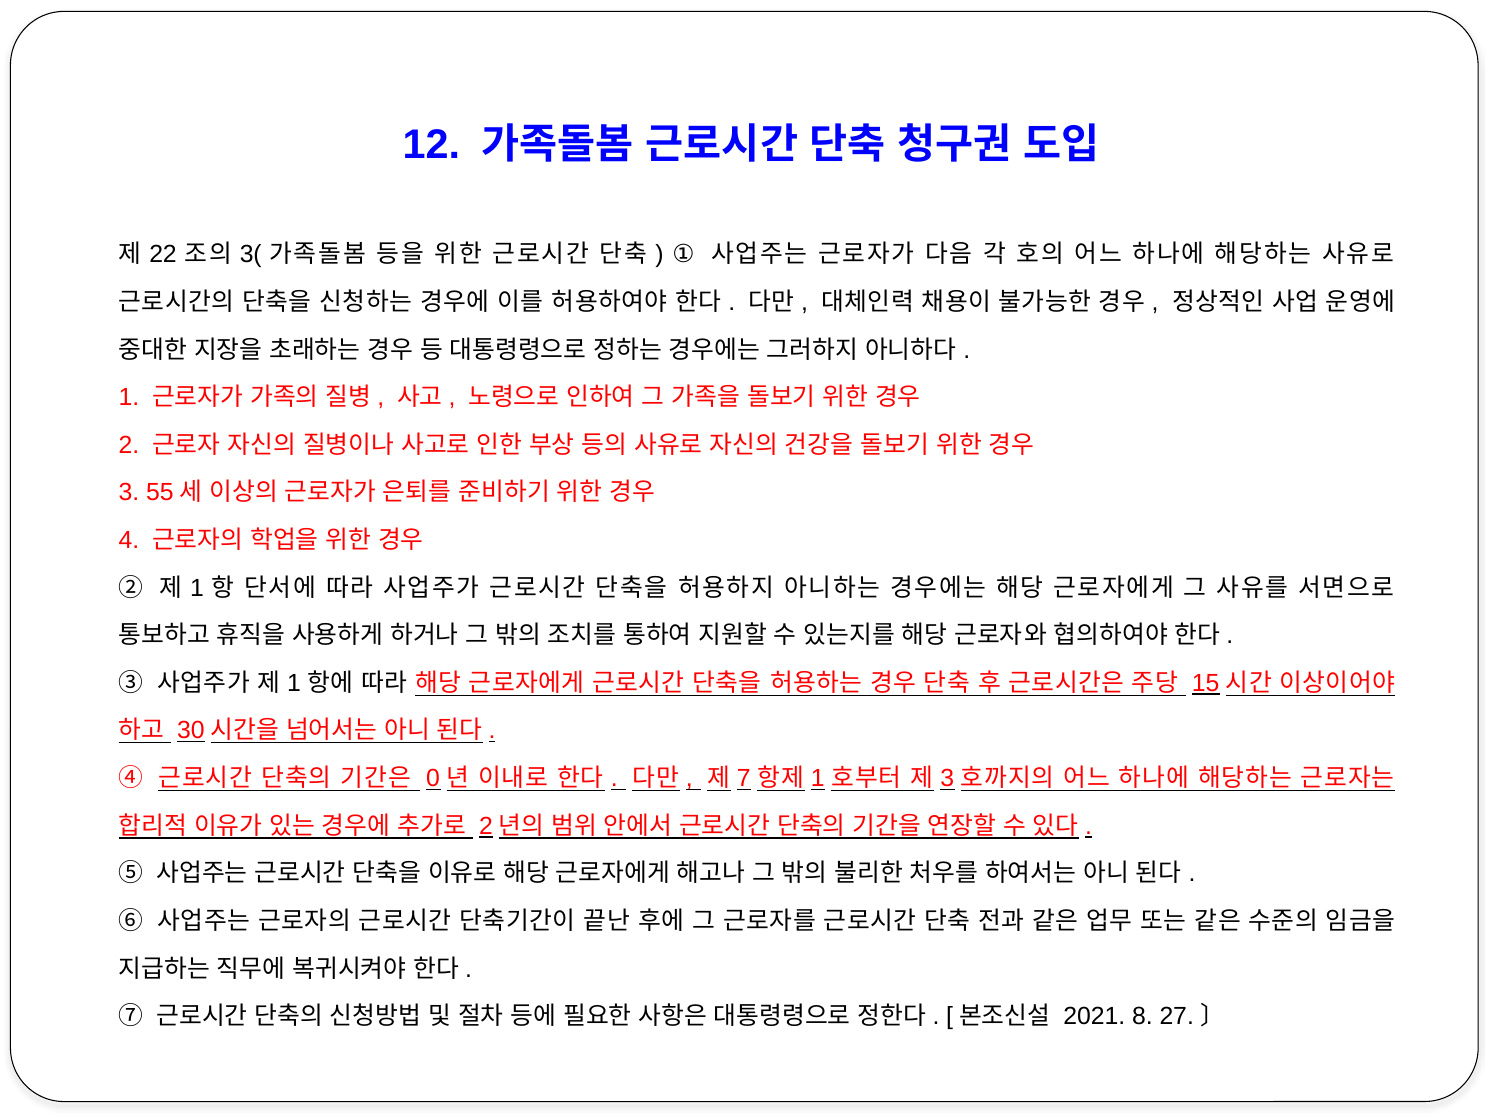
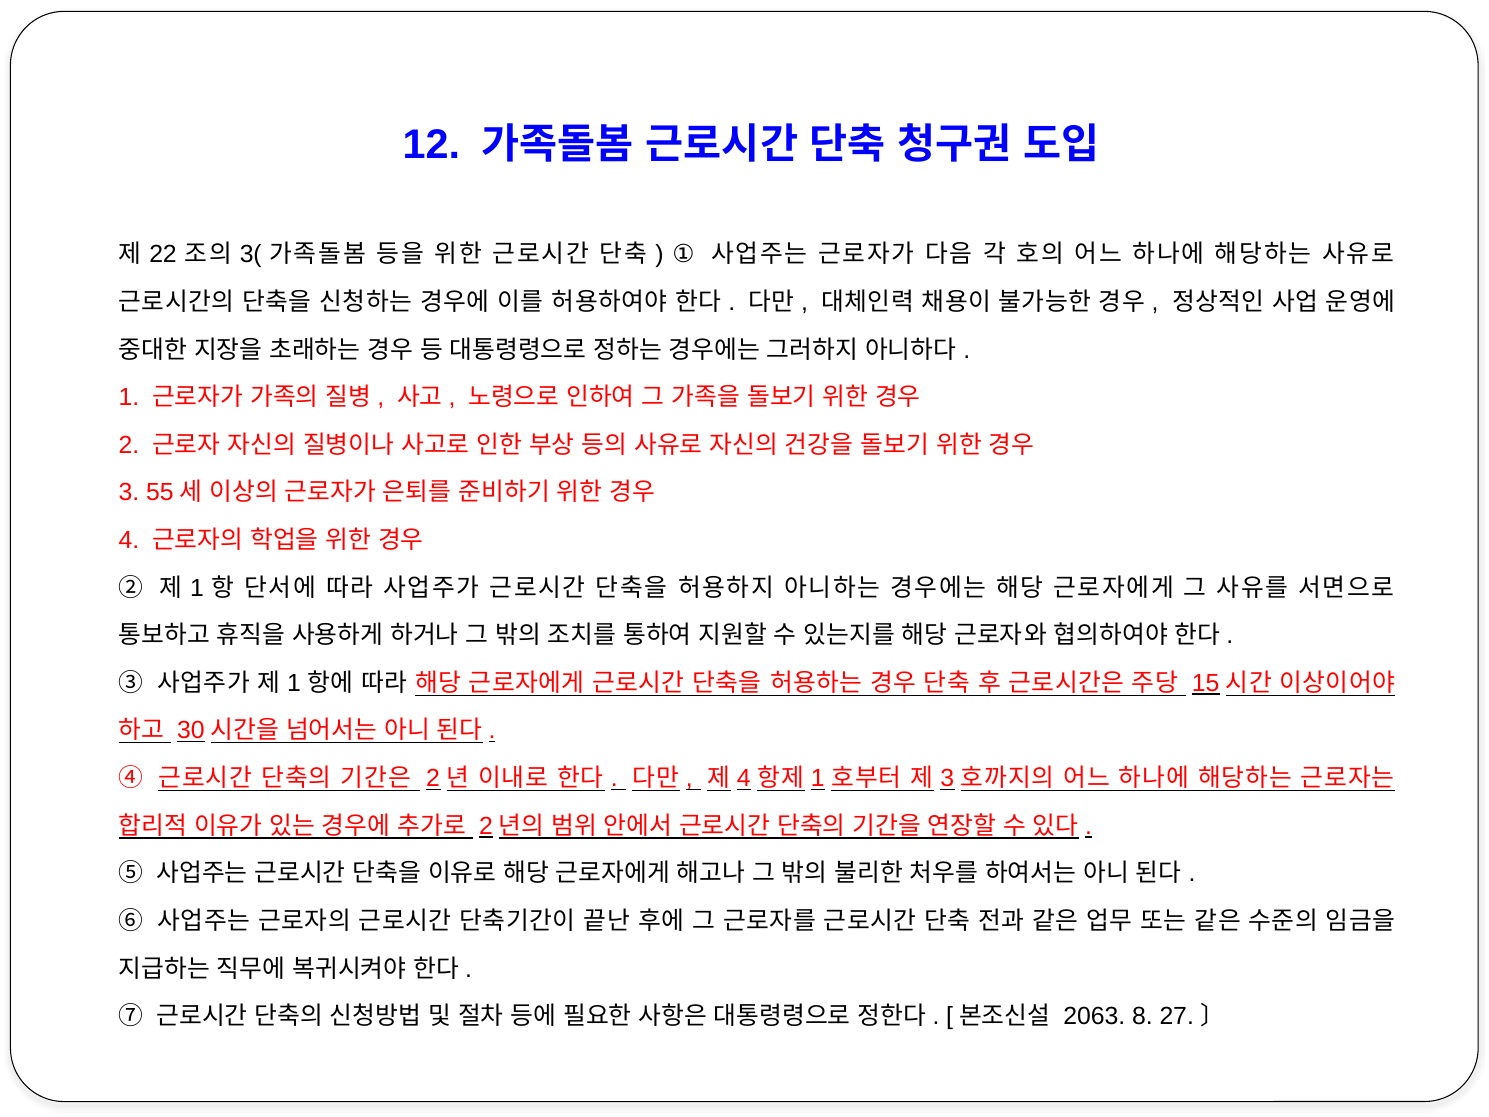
0 at (433, 778): 0 -> 2
7 at (744, 778): 7 -> 4
2021: 2021 -> 2063
